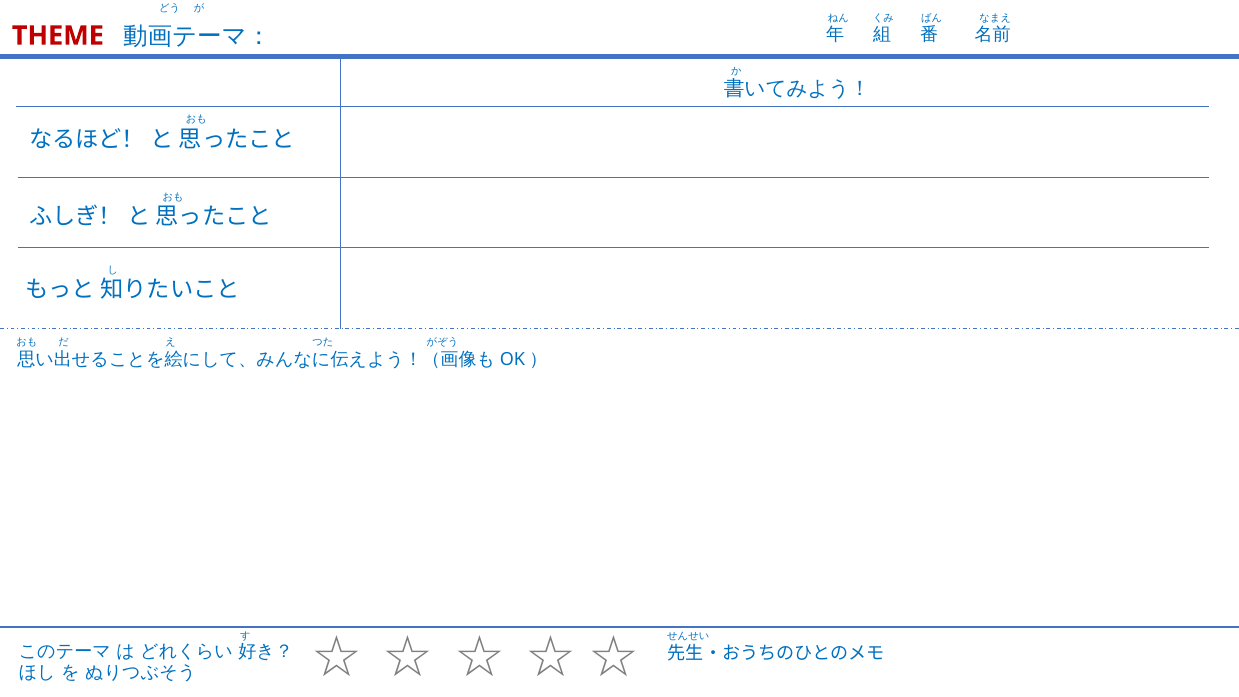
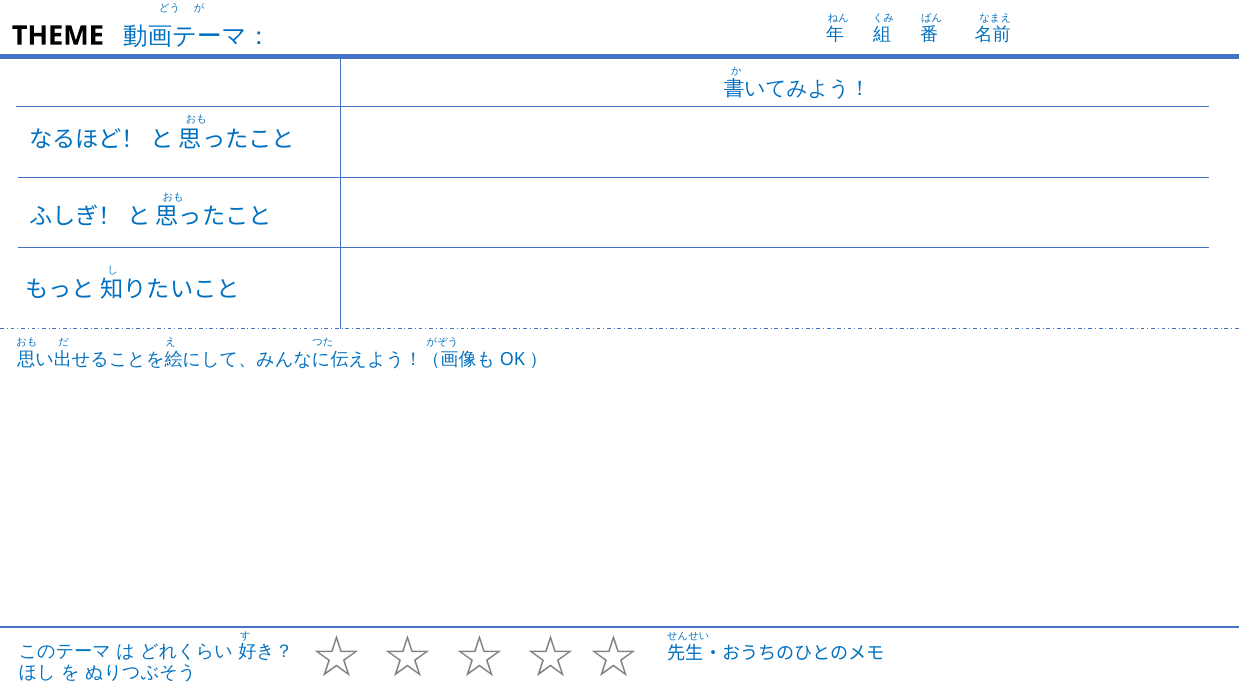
THEME colour: red -> black
